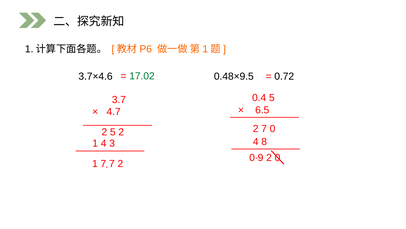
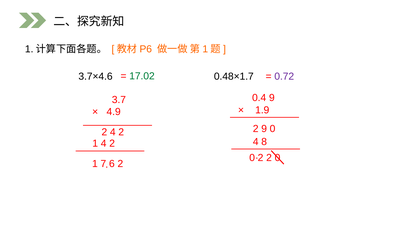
0.48×9.5: 0.48×9.5 -> 0.48×1.7
0.72 colour: black -> purple
0.4 5: 5 -> 9
6.5: 6.5 -> 1.9
4.7: 4.7 -> 4.9
2 7: 7 -> 9
2 5: 5 -> 4
1 4 3: 3 -> 2
0 9: 9 -> 2
7 7: 7 -> 6
